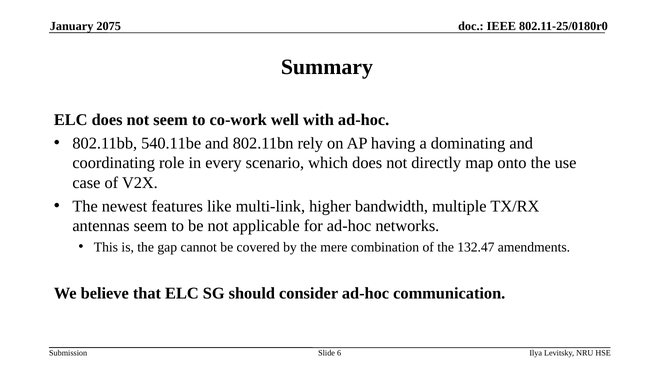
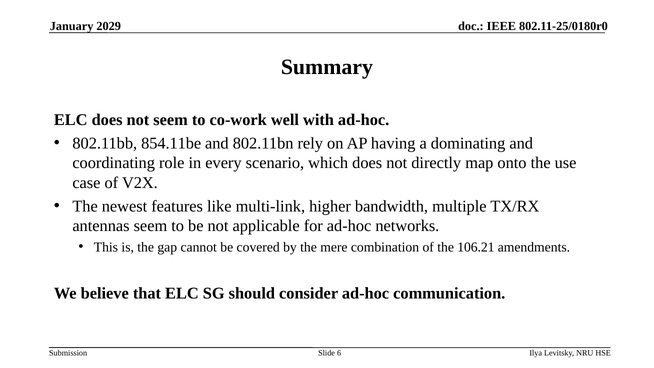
2075: 2075 -> 2029
540.11be: 540.11be -> 854.11be
132.47: 132.47 -> 106.21
